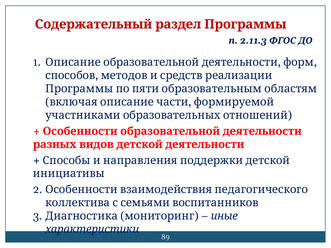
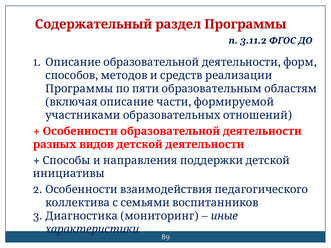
2.11.3: 2.11.3 -> 3.11.2
